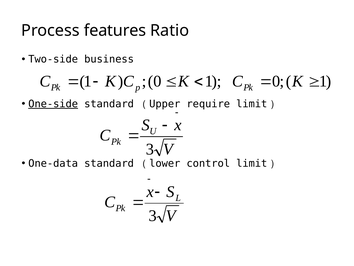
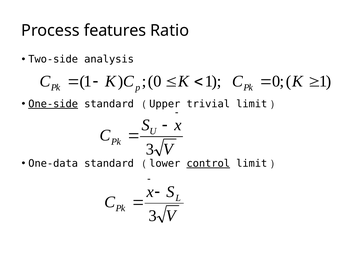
business: business -> analysis
require: require -> trivial
control underline: none -> present
